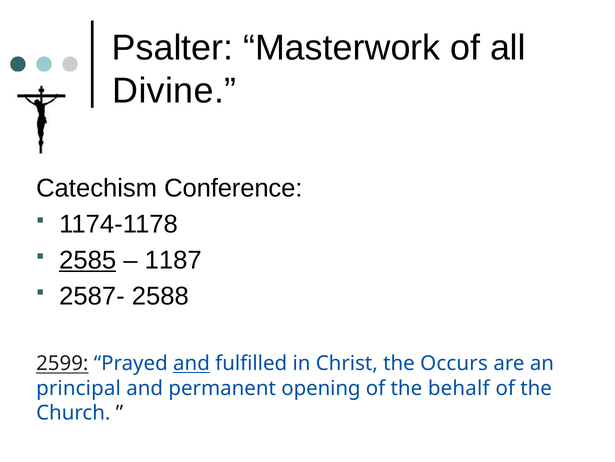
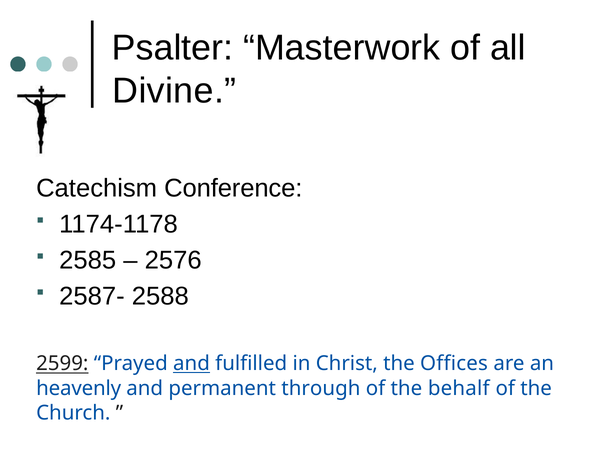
2585 underline: present -> none
1187: 1187 -> 2576
Occurs: Occurs -> Offices
principal: principal -> heavenly
opening: opening -> through
